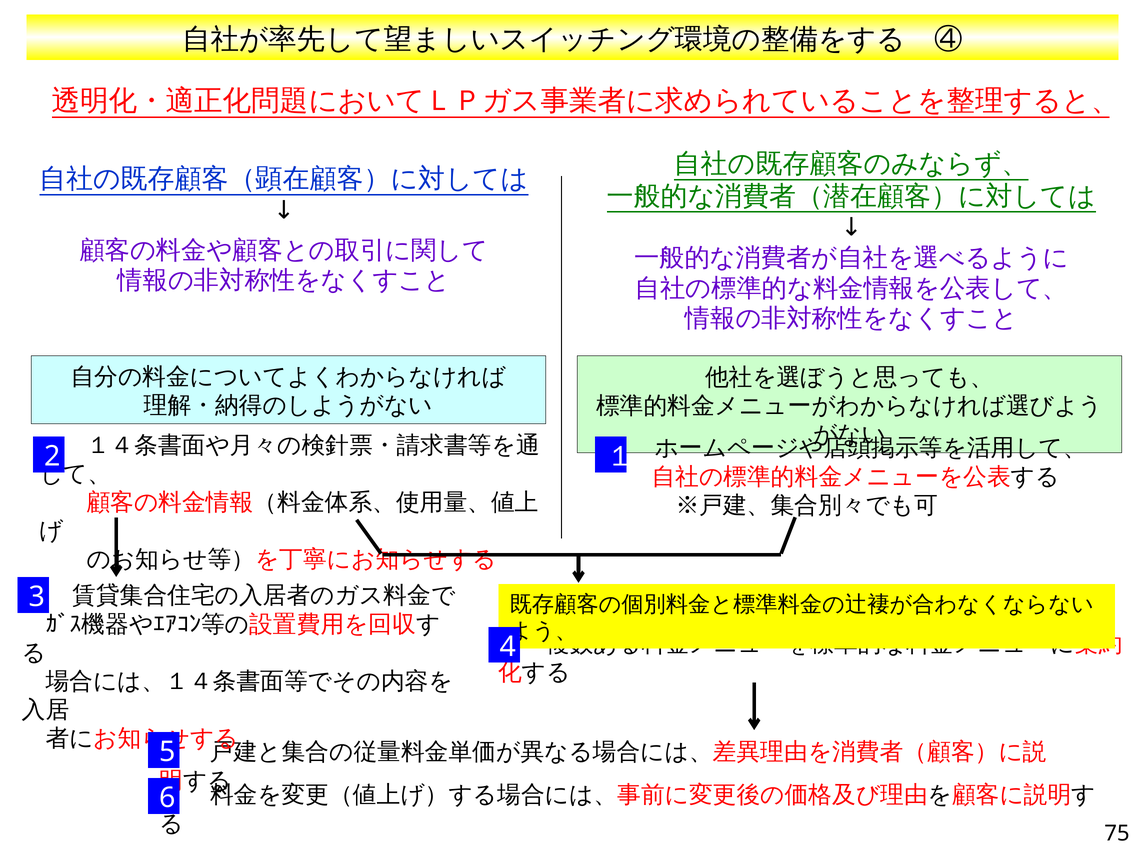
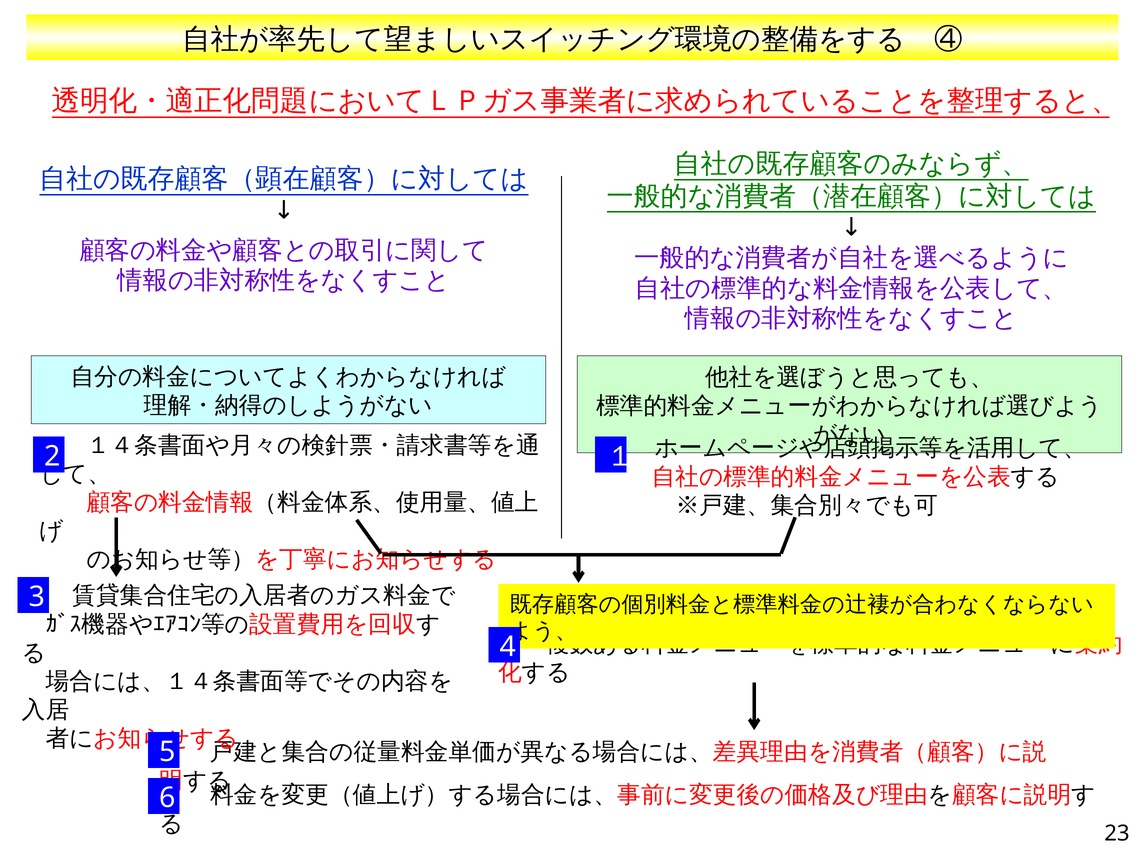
75: 75 -> 23
